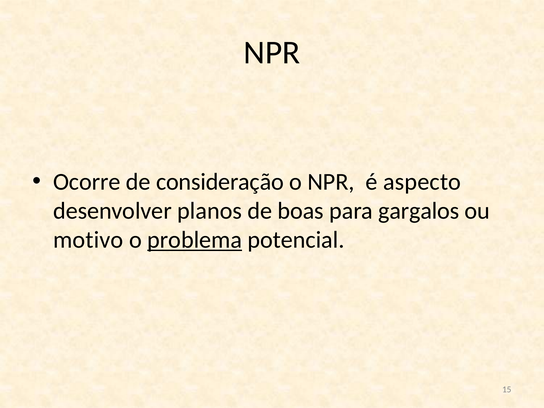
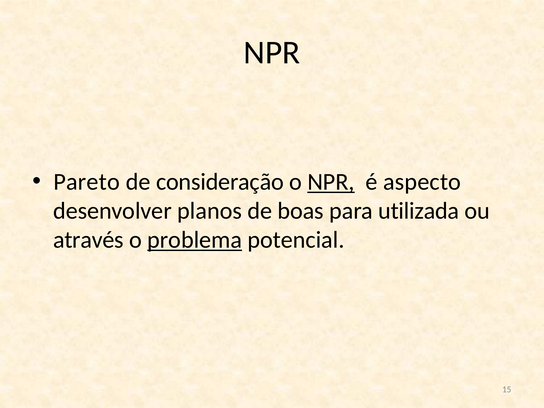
Ocorre: Ocorre -> Pareto
NPR at (331, 182) underline: none -> present
gargalos: gargalos -> utilizada
motivo: motivo -> através
